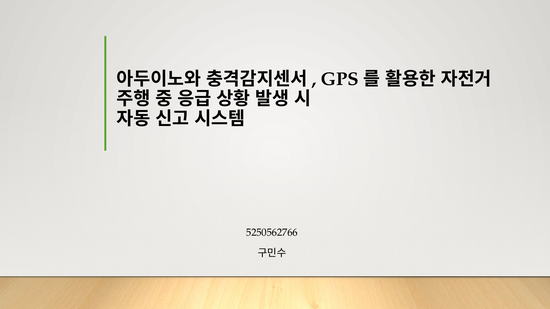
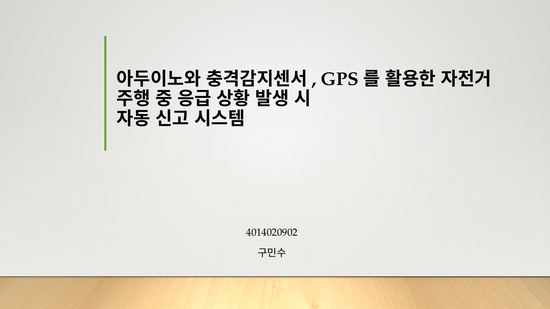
5250562766: 5250562766 -> 4014020902
